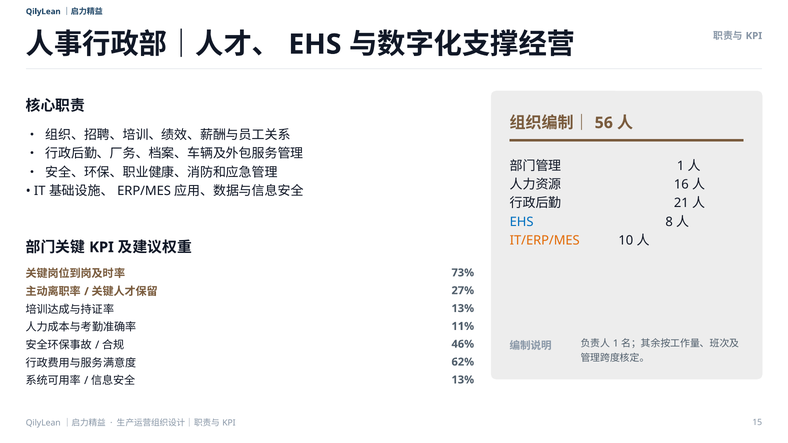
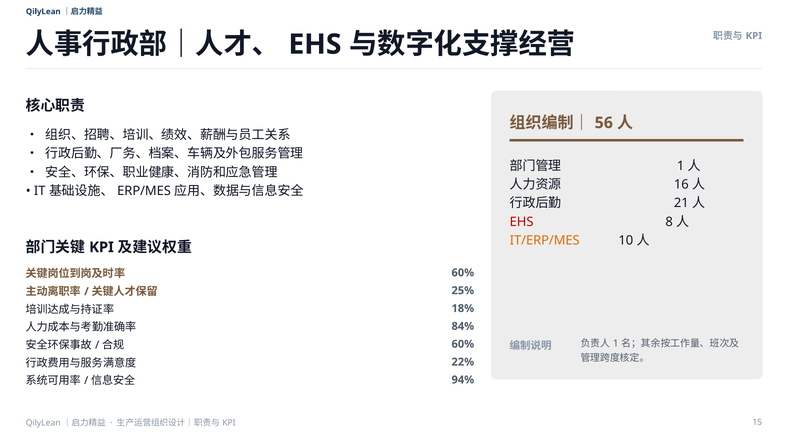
EHS at (522, 222) colour: blue -> red
73% at (463, 273): 73% -> 60%
27%: 27% -> 25%
13% at (463, 309): 13% -> 18%
11%: 11% -> 84%
46% at (463, 344): 46% -> 60%
62%: 62% -> 22%
13% at (463, 380): 13% -> 94%
